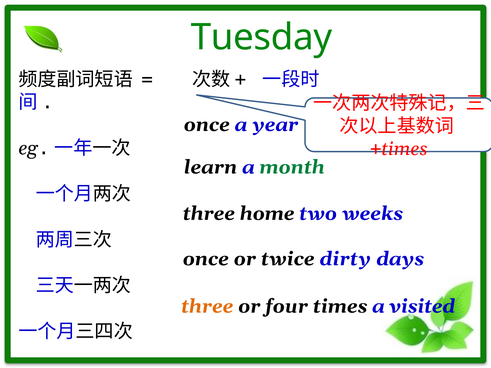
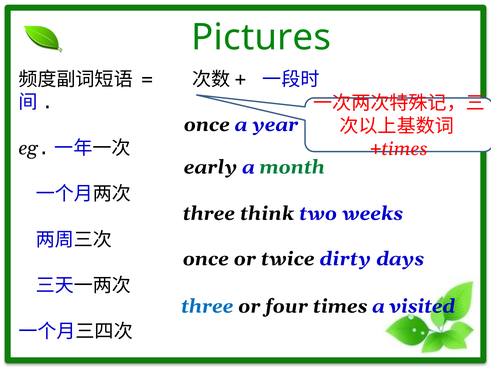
Tuesday: Tuesday -> Pictures
learn: learn -> early
home: home -> think
three at (207, 307) colour: orange -> blue
